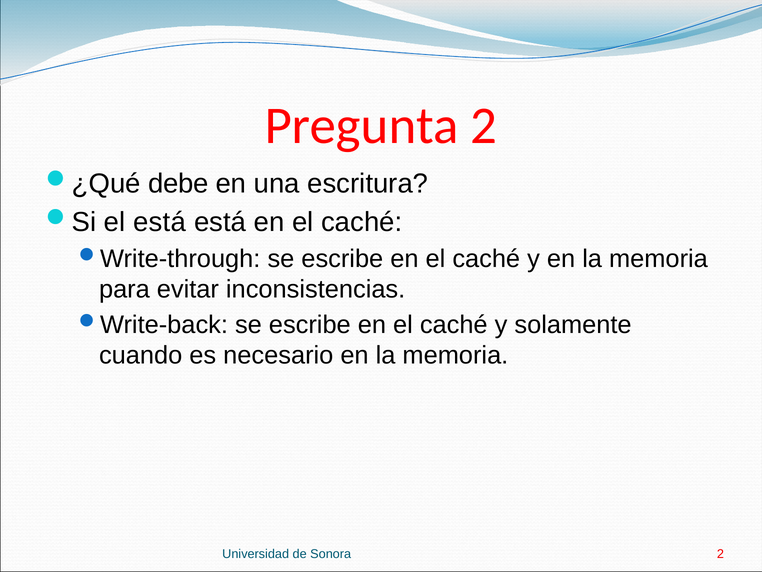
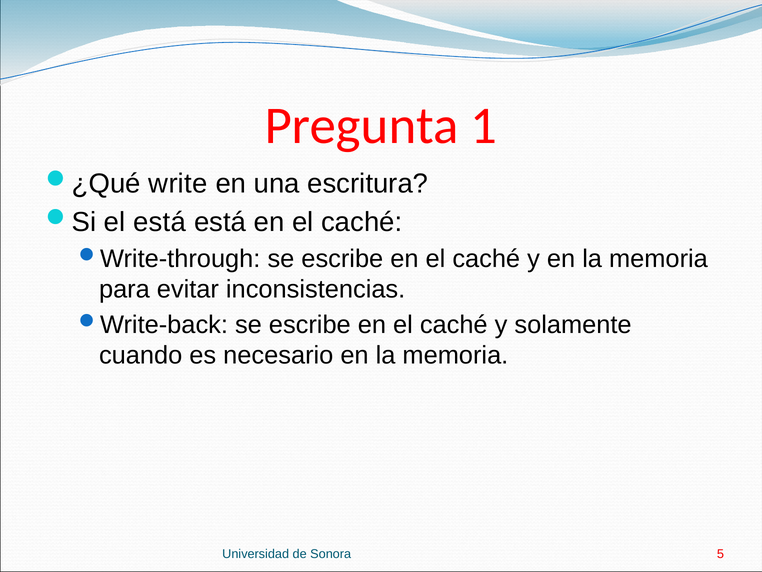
Pregunta 2: 2 -> 1
debe: debe -> write
Sonora 2: 2 -> 5
